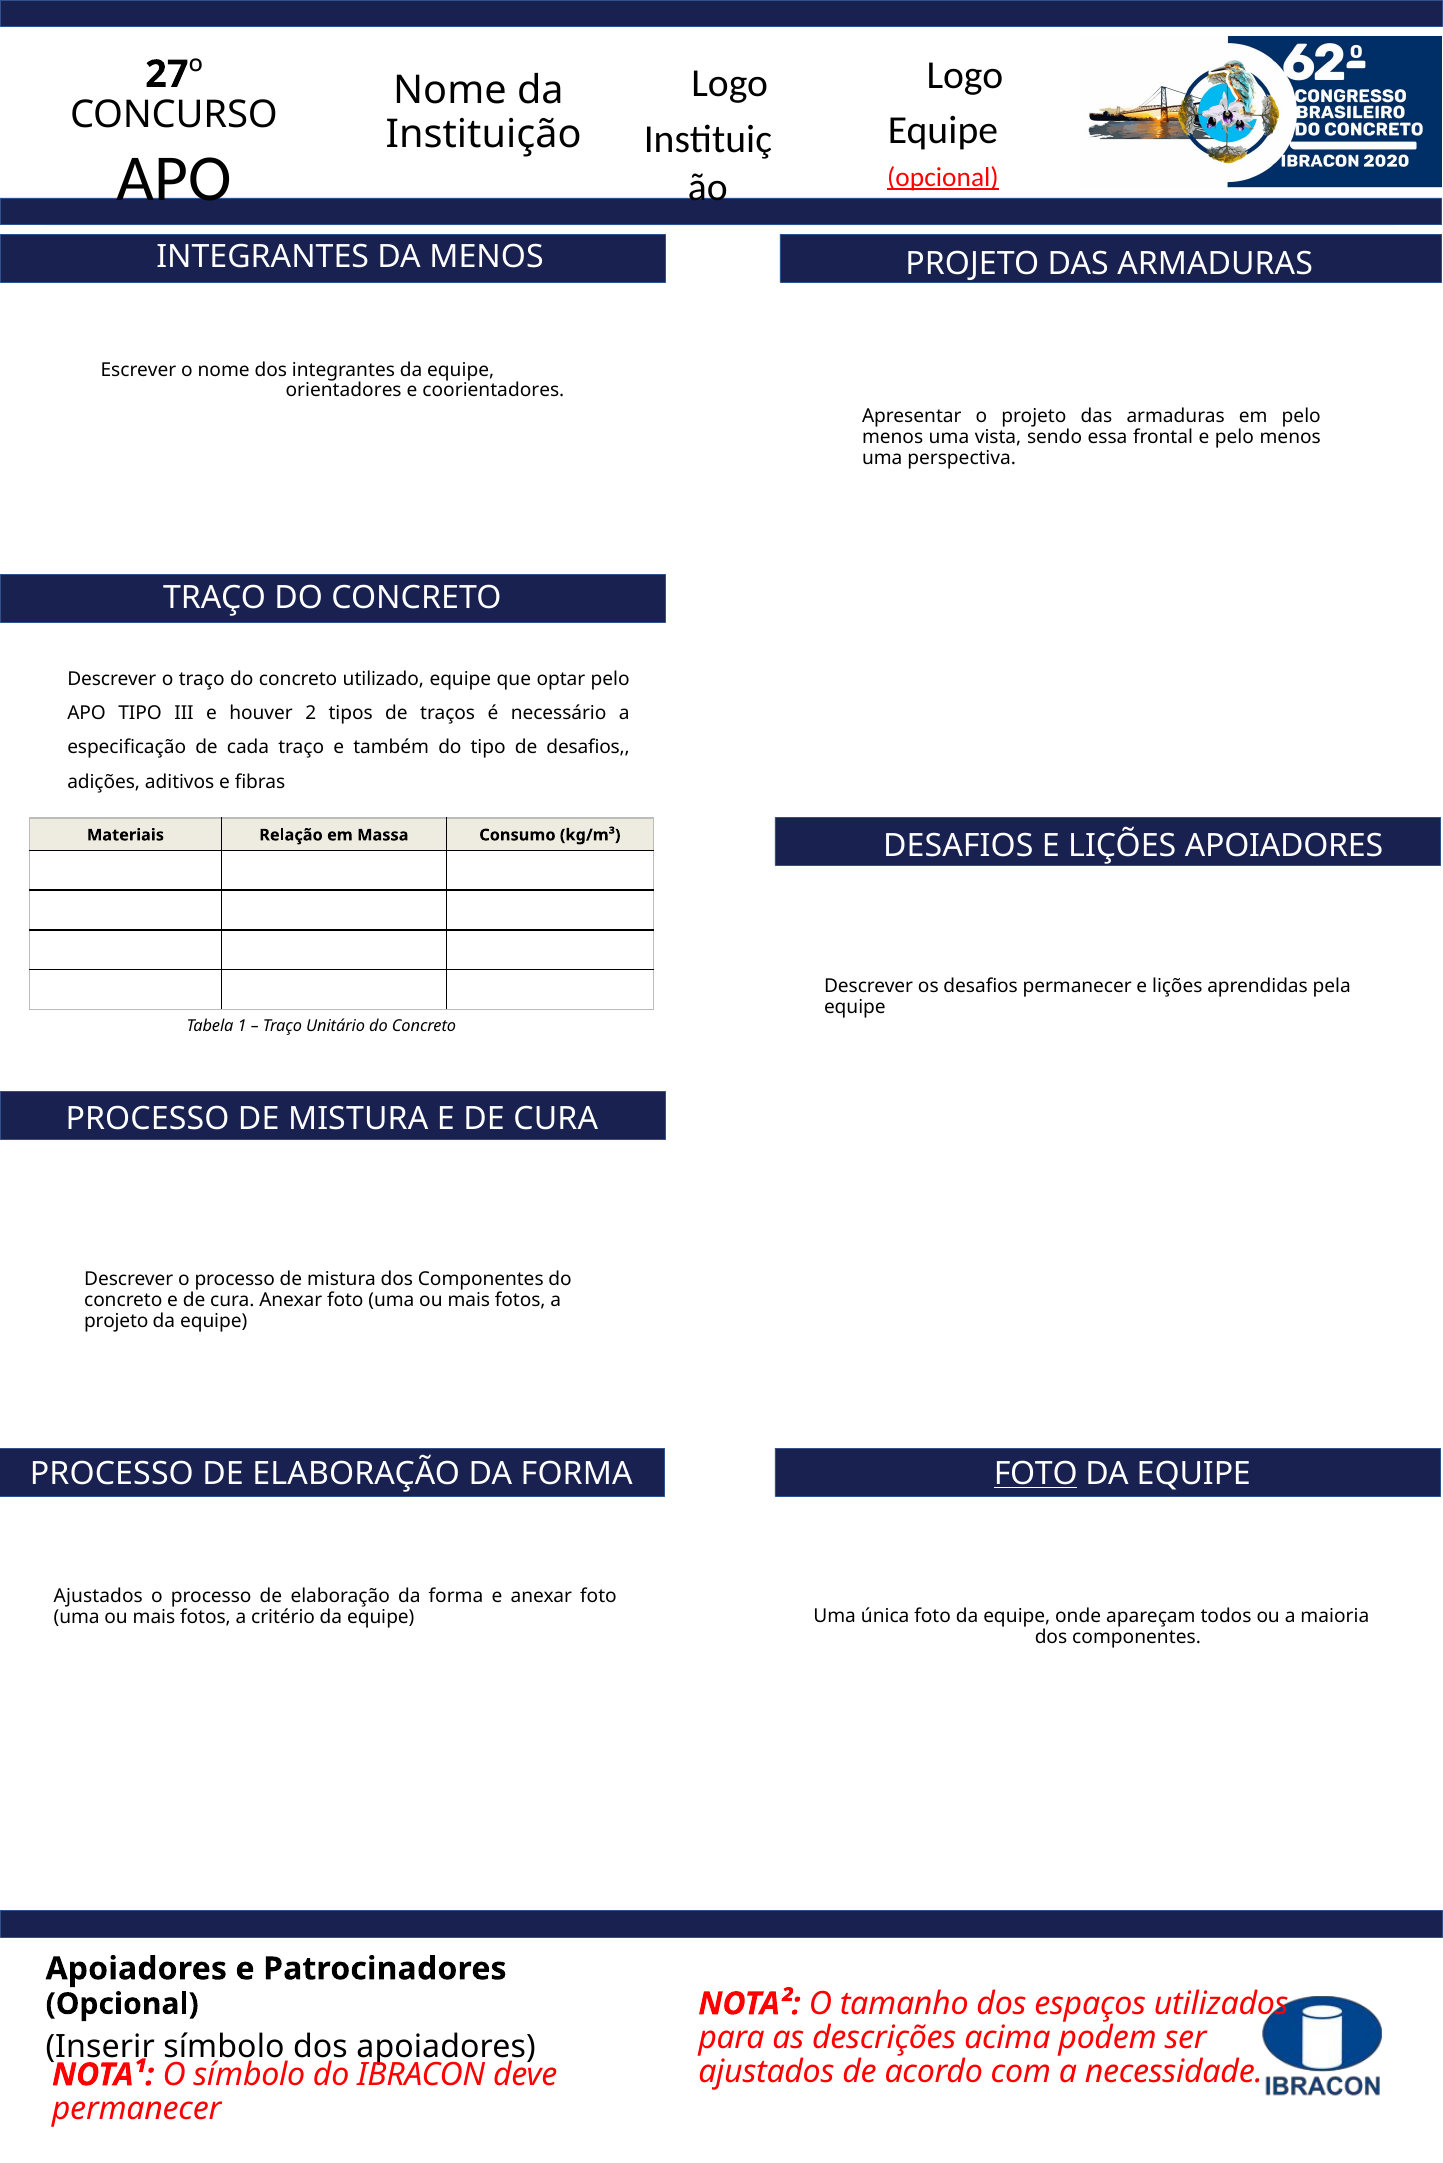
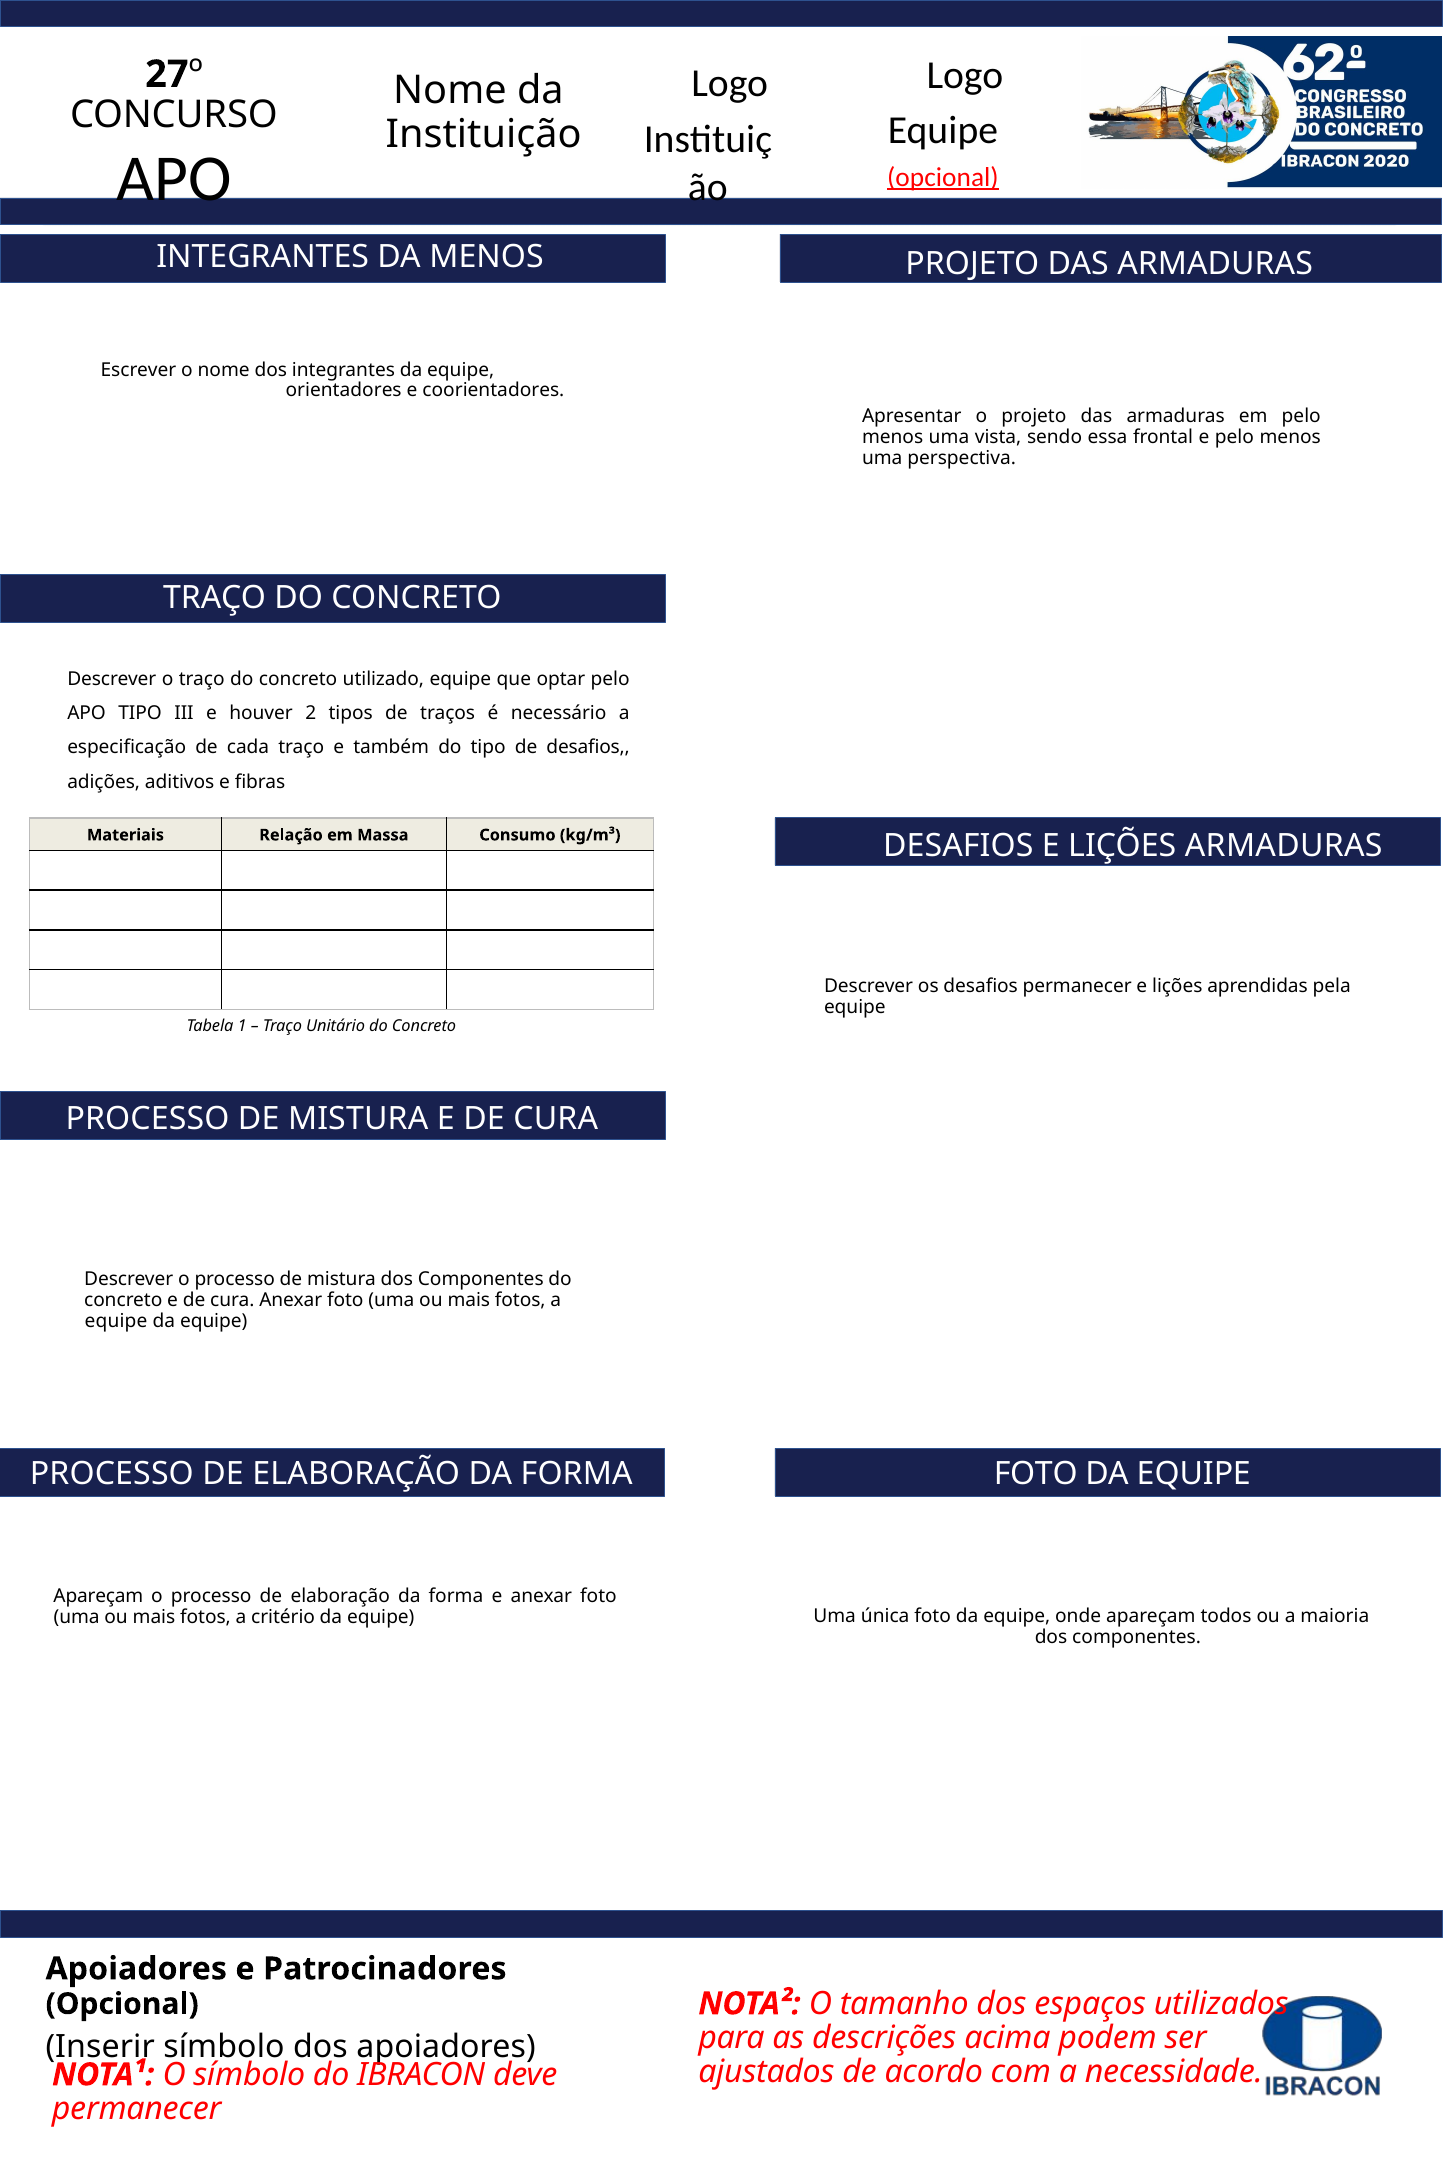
LIÇÕES APOIADORES: APOIADORES -> ARMADURAS
projeto at (116, 1321): projeto -> equipe
FOTO at (1036, 1474) underline: present -> none
Ajustados at (98, 1597): Ajustados -> Apareçam
